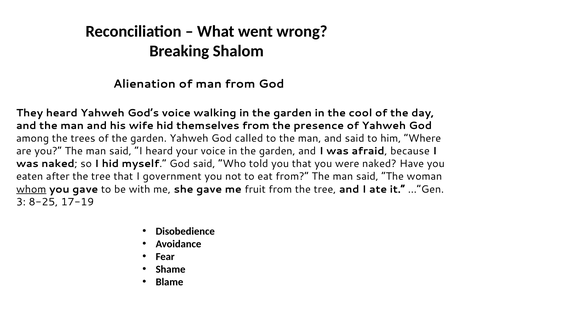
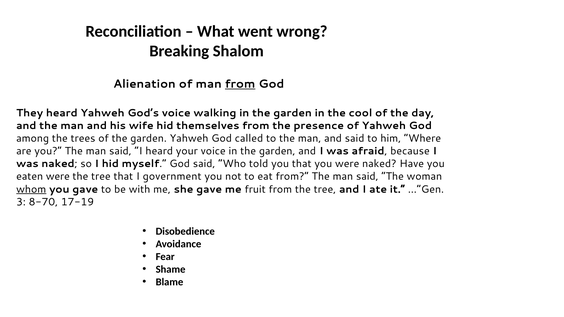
from at (240, 84) underline: none -> present
eaten after: after -> were
8-25: 8-25 -> 8-70
